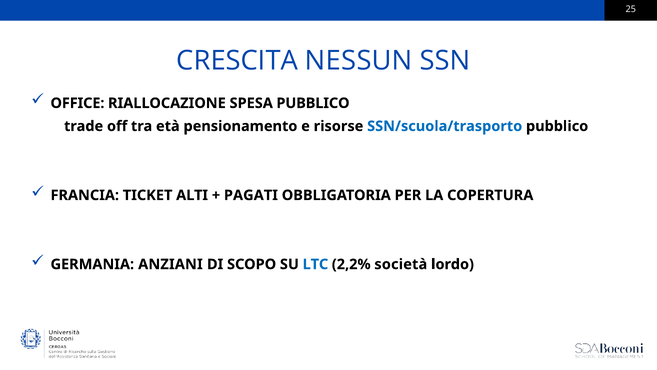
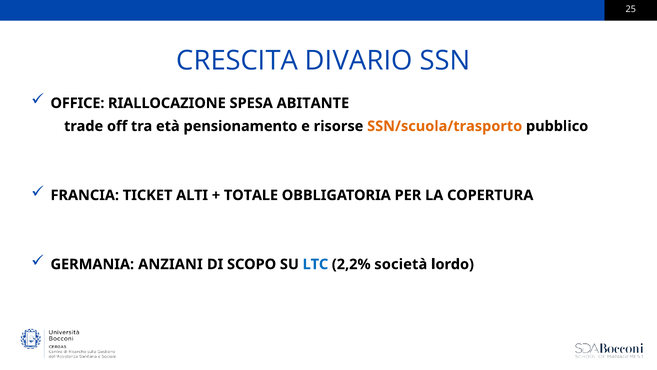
NESSUN: NESSUN -> DIVARIO
SPESA PUBBLICO: PUBBLICO -> ABITANTE
SSN/scuola/trasporto colour: blue -> orange
PAGATI: PAGATI -> TOTALE
